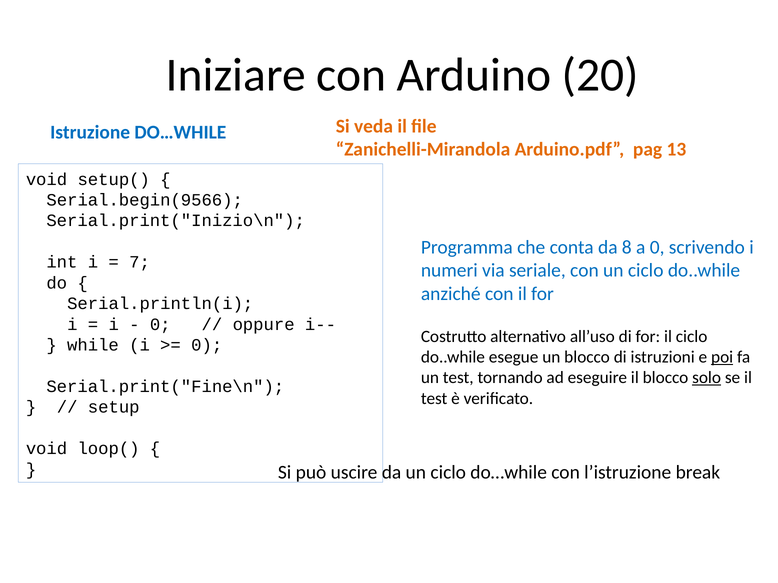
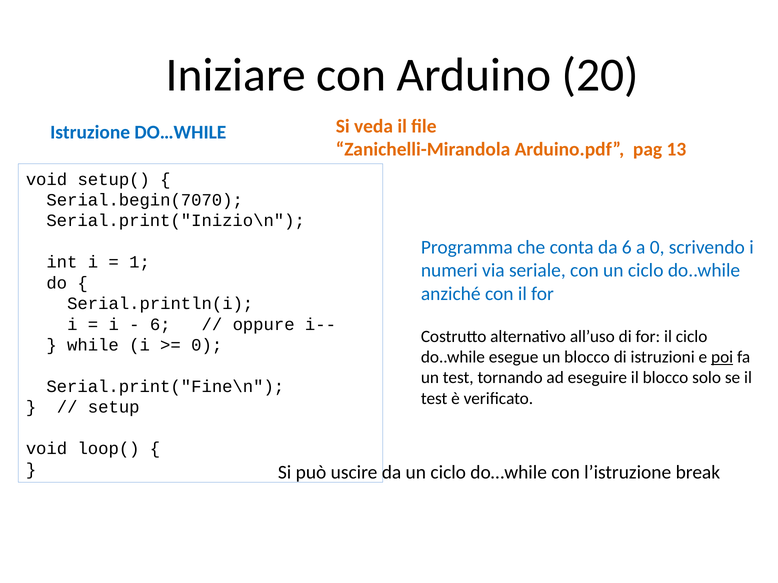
Serial.begin(9566: Serial.begin(9566 -> Serial.begin(7070
da 8: 8 -> 6
7: 7 -> 1
0 at (160, 325): 0 -> 6
solo underline: present -> none
